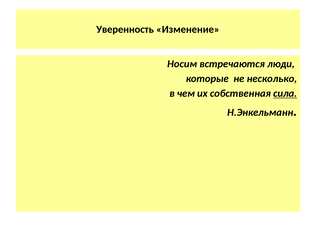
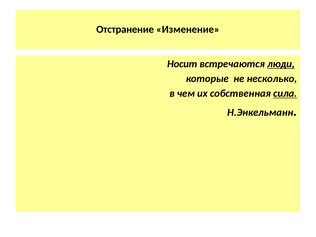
Уверенность: Уверенность -> Отстранение
Носим: Носим -> Носит
люди underline: none -> present
